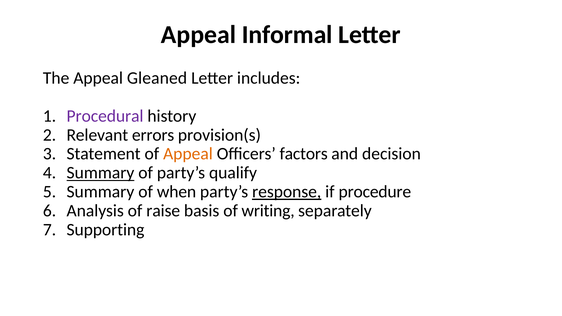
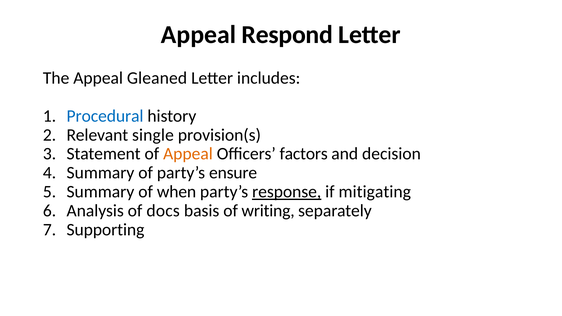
Informal: Informal -> Respond
Procedural colour: purple -> blue
errors: errors -> single
Summary at (100, 173) underline: present -> none
qualify: qualify -> ensure
procedure: procedure -> mitigating
raise: raise -> docs
